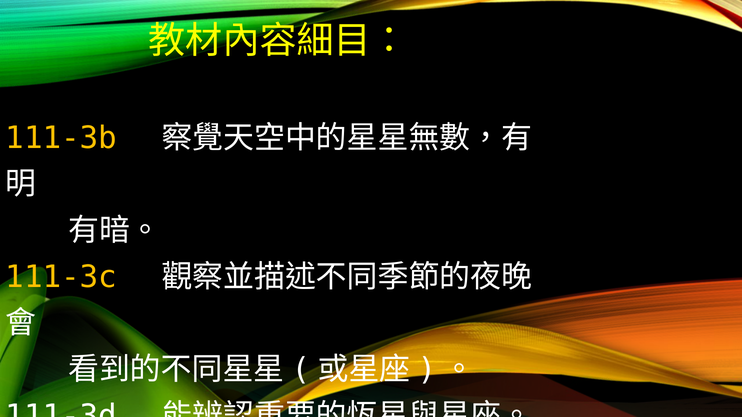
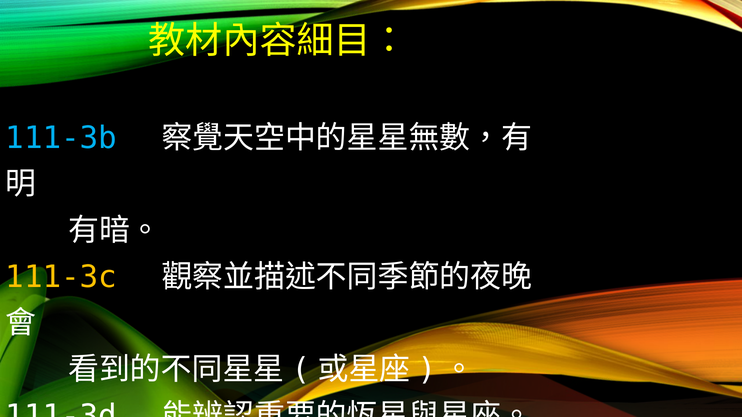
111-3b colour: yellow -> light blue
